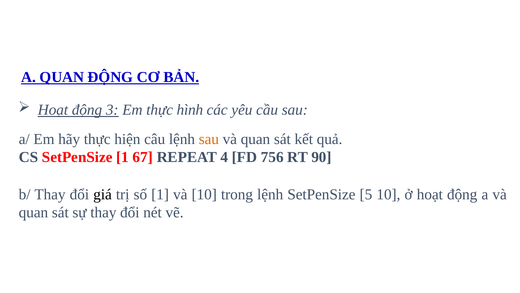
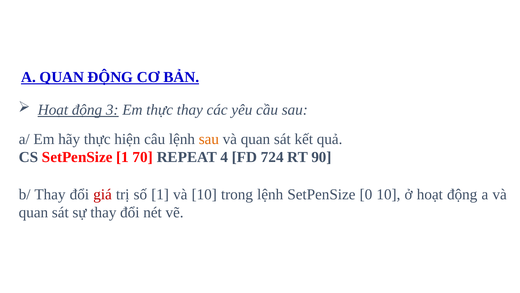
thực hình: hình -> thay
67: 67 -> 70
756: 756 -> 724
giá colour: black -> red
5: 5 -> 0
